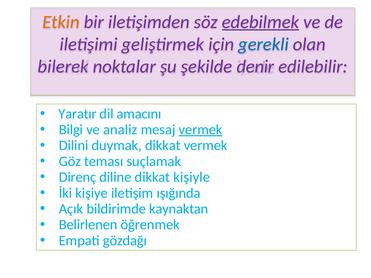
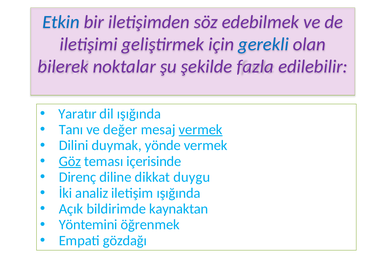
Etkin colour: orange -> blue
edebilmek underline: present -> none
denir: denir -> fazla
dil amacını: amacını -> ışığında
Bilgi: Bilgi -> Tanı
analiz: analiz -> değer
duymak dikkat: dikkat -> yönde
Göz underline: none -> present
suçlamak: suçlamak -> içerisinde
kişiyle: kişiyle -> duygu
kişiye: kişiye -> analiz
Belirlenen: Belirlenen -> Yöntemini
